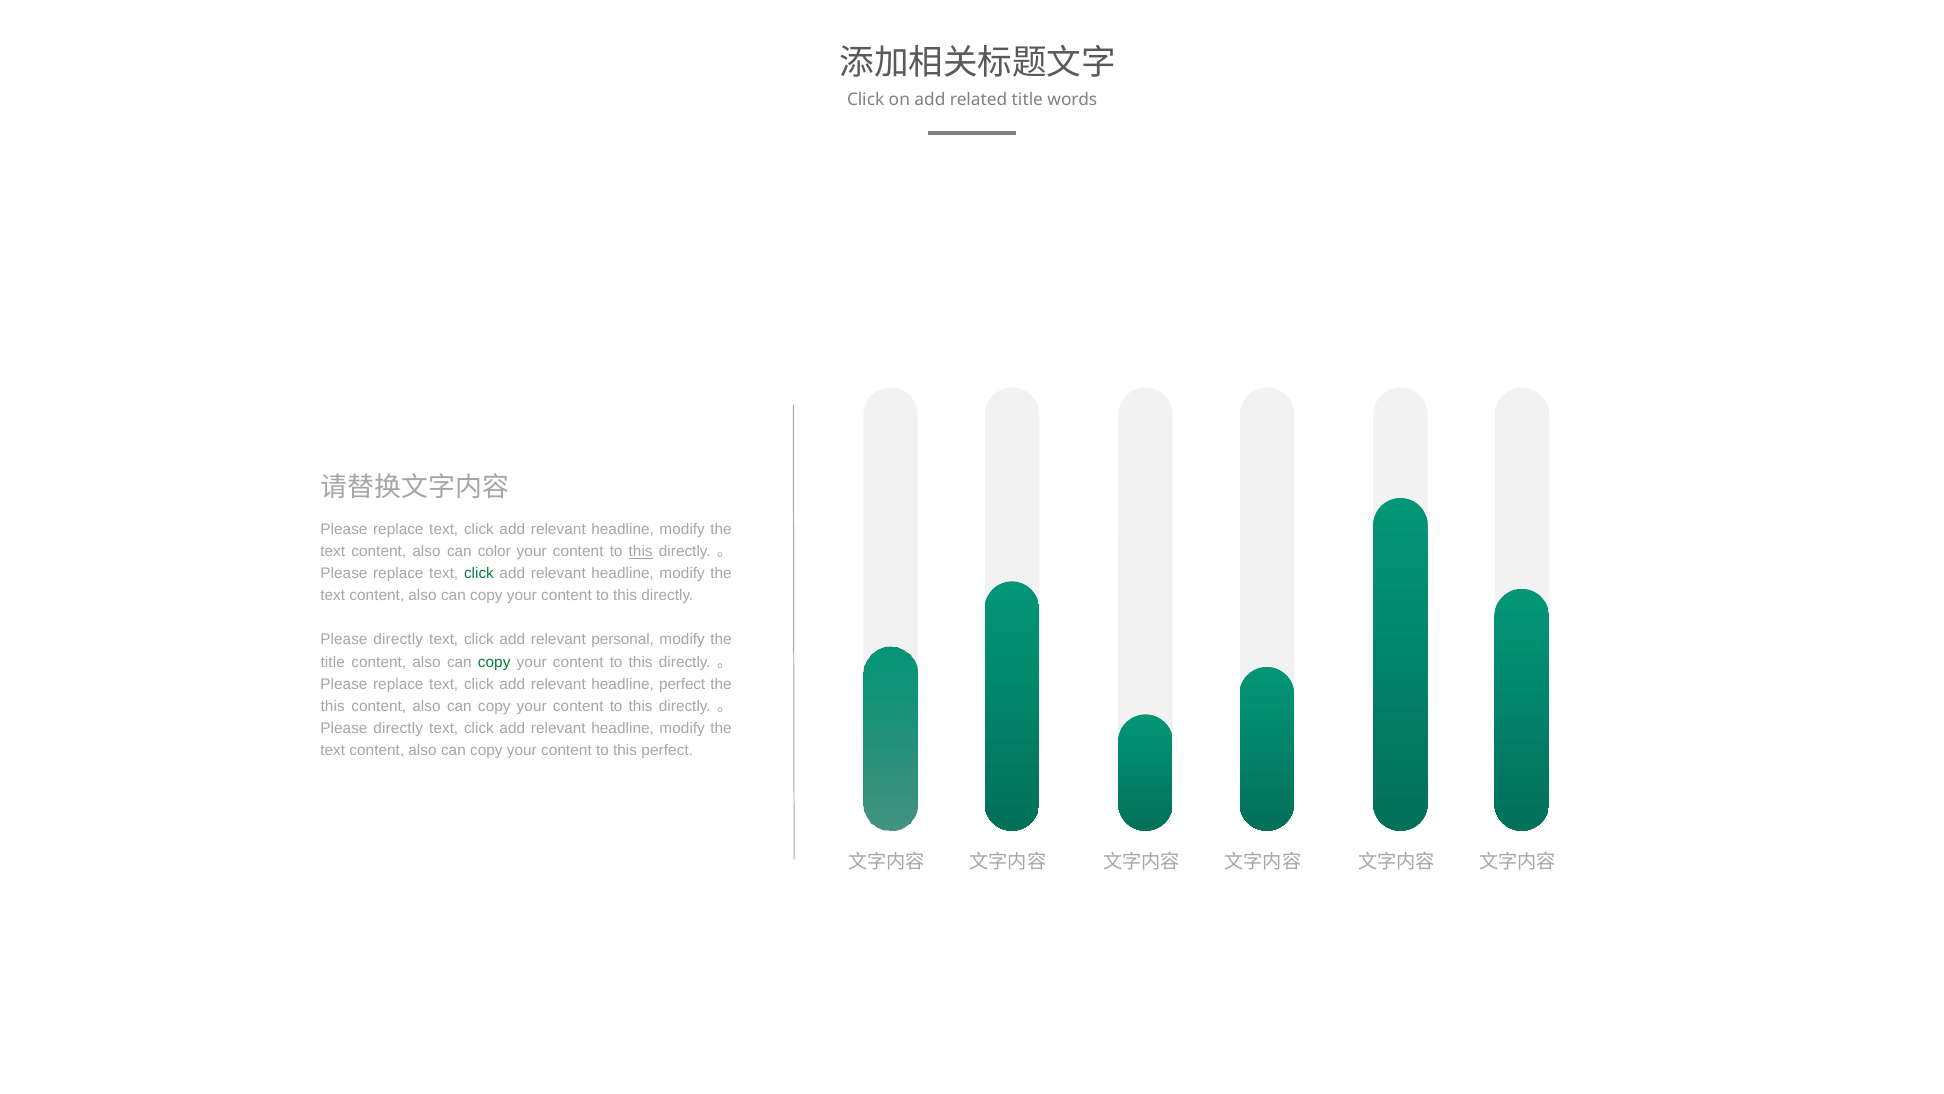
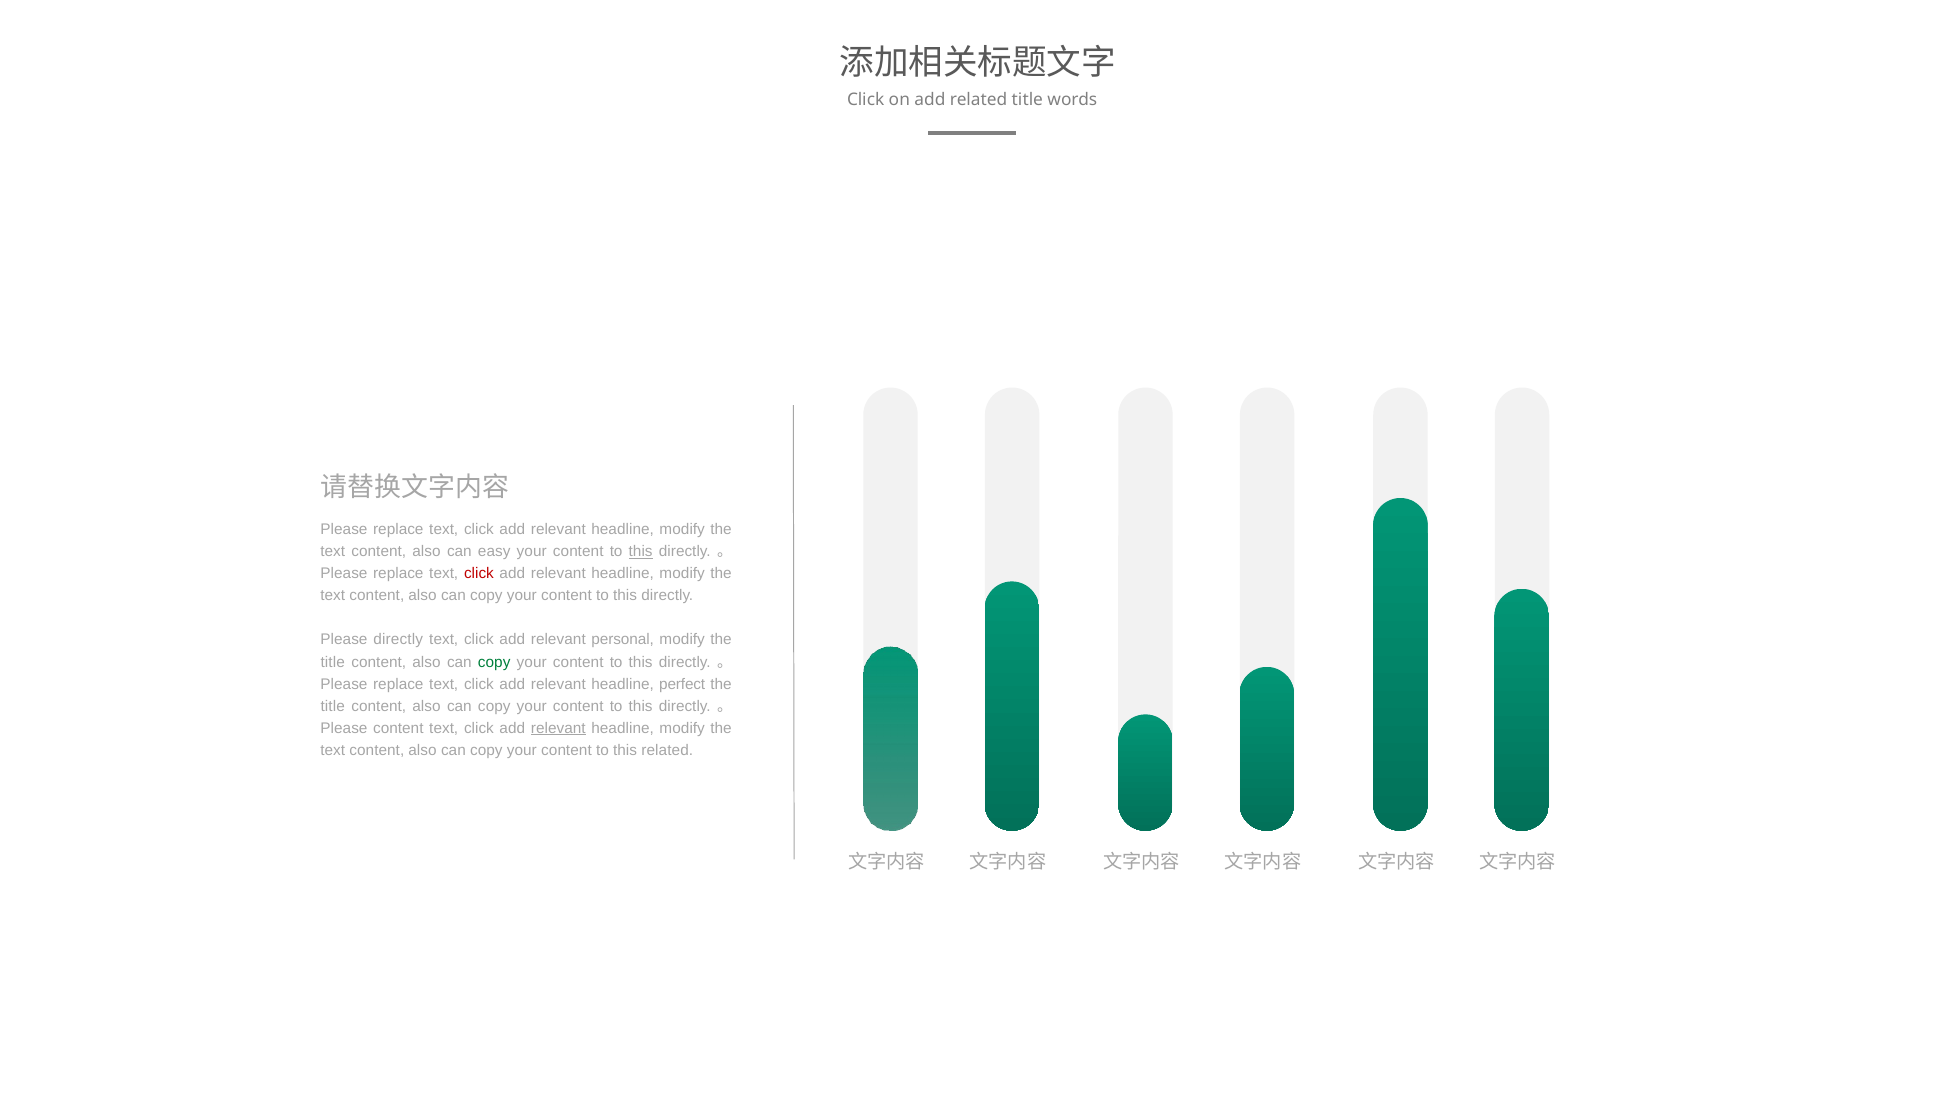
color: color -> easy
click at (479, 573) colour: green -> red
this at (333, 706): this -> title
directly at (398, 728): directly -> content
relevant at (558, 728) underline: none -> present
this perfect: perfect -> related
